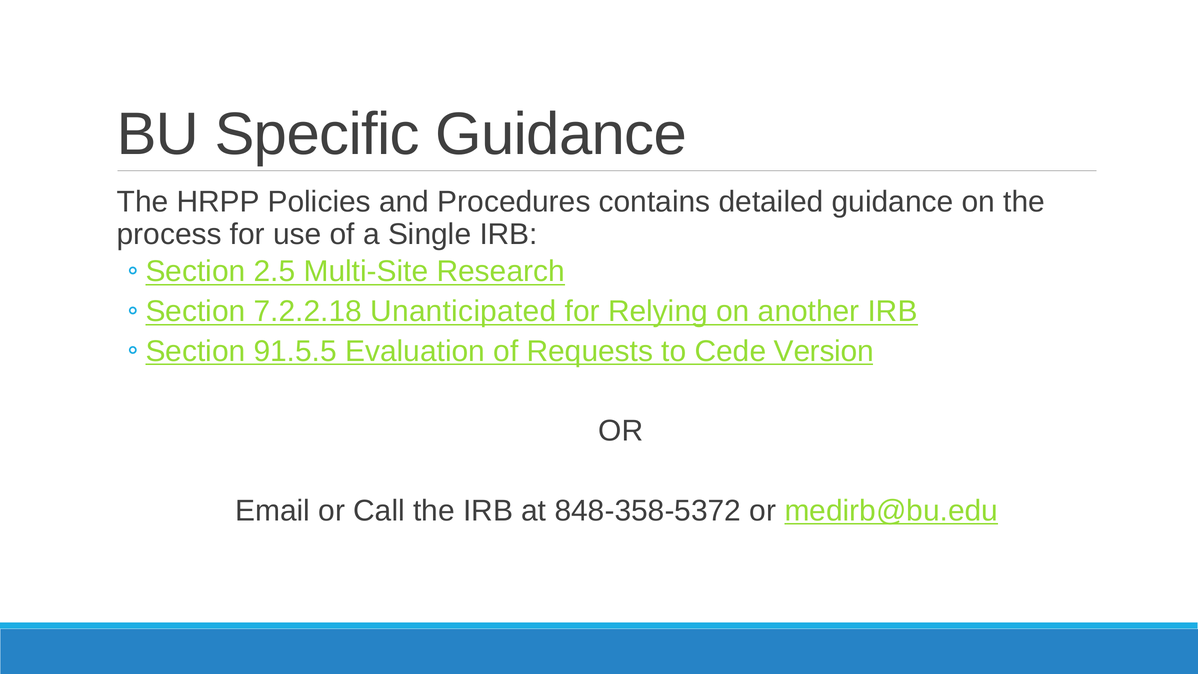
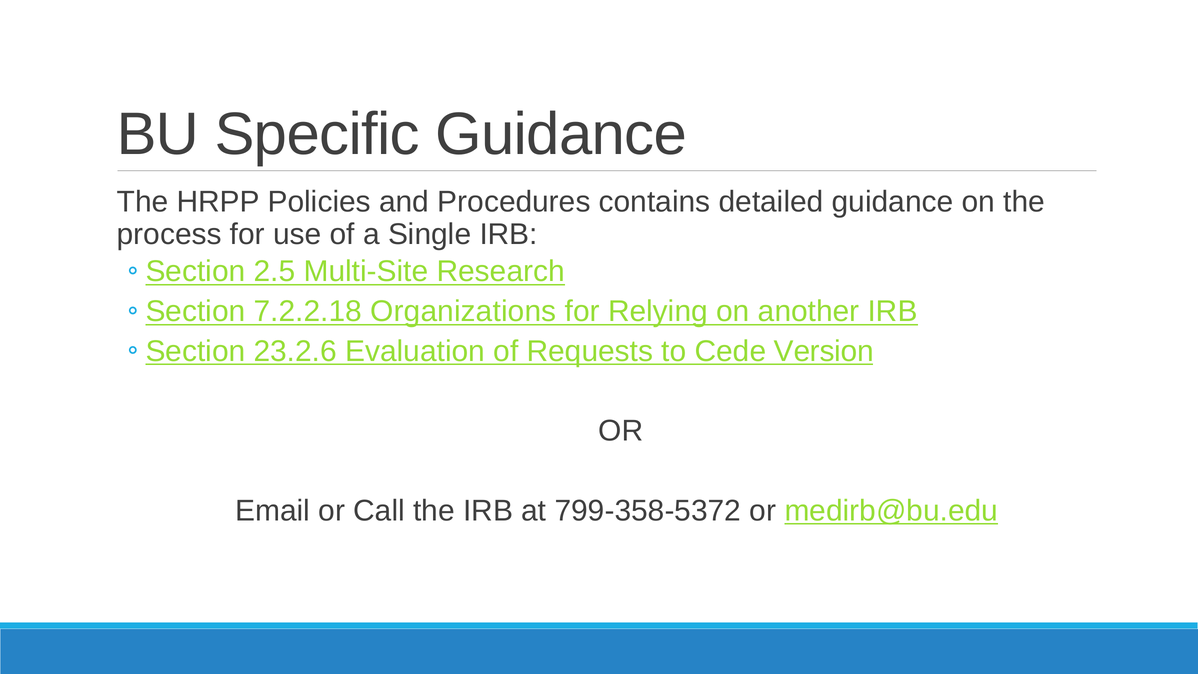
Unanticipated: Unanticipated -> Organizations
91.5.5: 91.5.5 -> 23.2.6
848-358-5372: 848-358-5372 -> 799-358-5372
